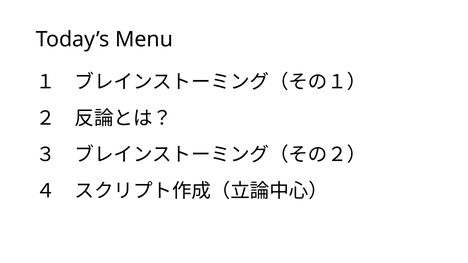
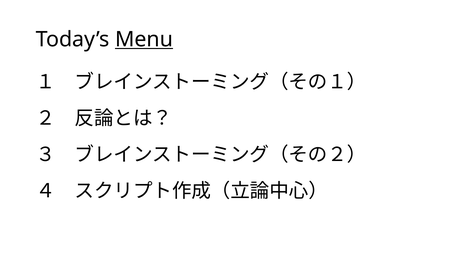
Menu underline: none -> present
